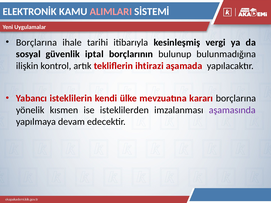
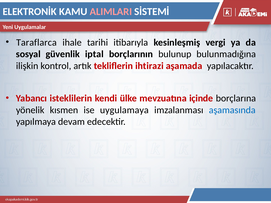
Borçlarına at (36, 42): Borçlarına -> Taraflarca
kararı: kararı -> içinde
isteklilerden: isteklilerden -> uygulamaya
aşamasında colour: purple -> blue
